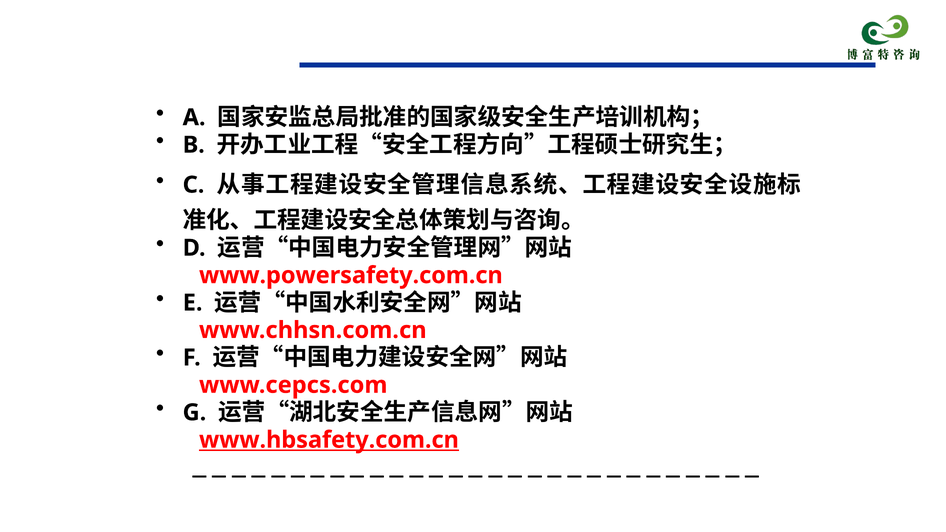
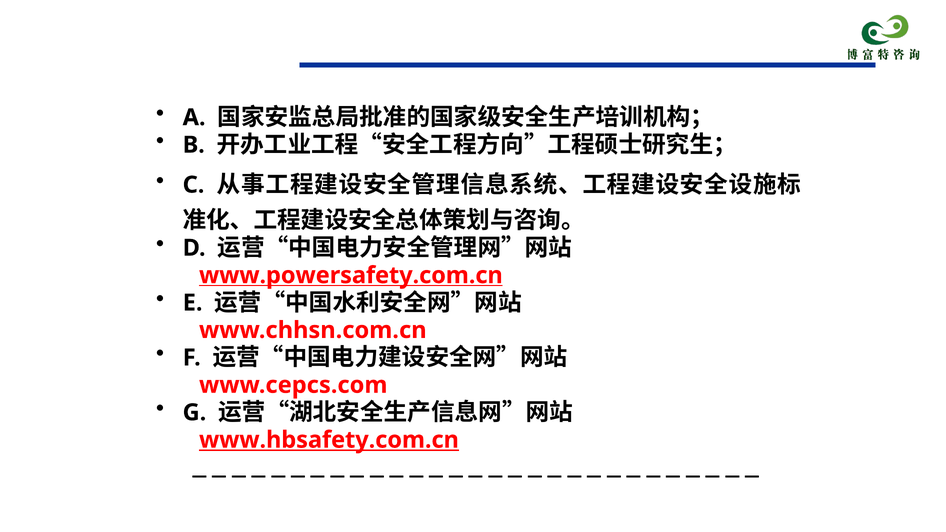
www.powersafety.com.cn underline: none -> present
